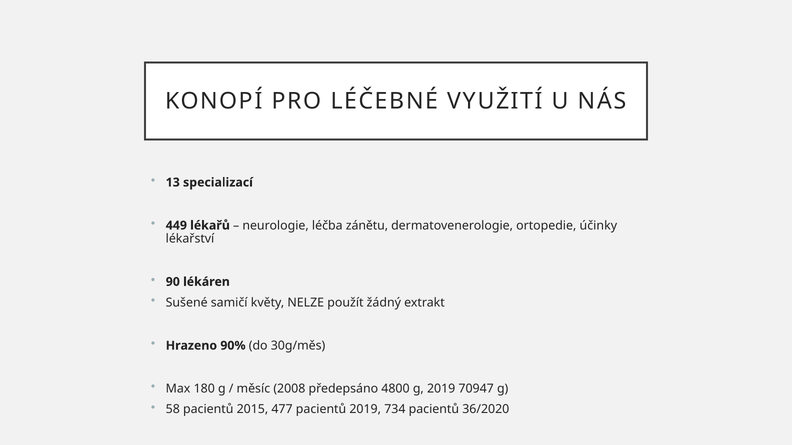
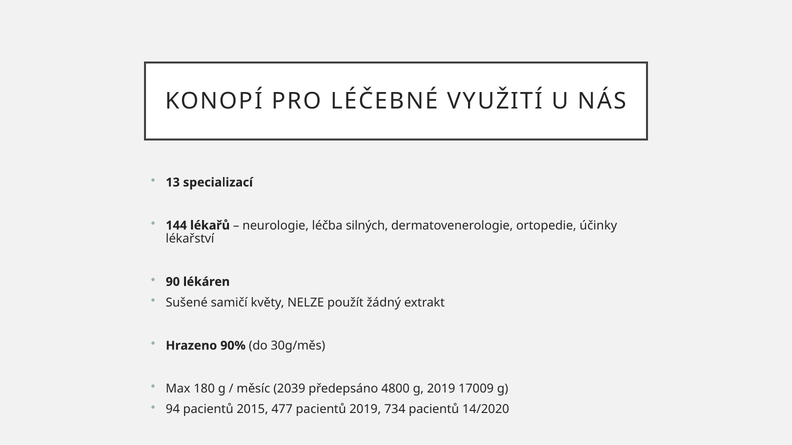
449: 449 -> 144
zánětu: zánětu -> silných
2008: 2008 -> 2039
70947: 70947 -> 17009
58: 58 -> 94
36/2020: 36/2020 -> 14/2020
